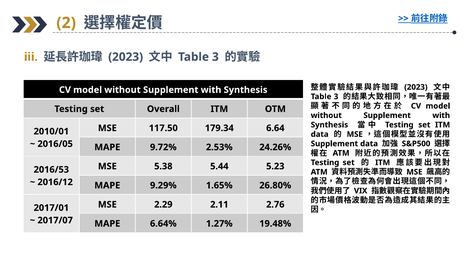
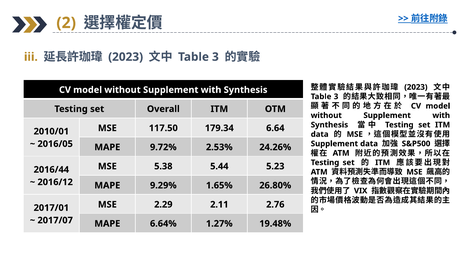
2016/53: 2016/53 -> 2016/44
